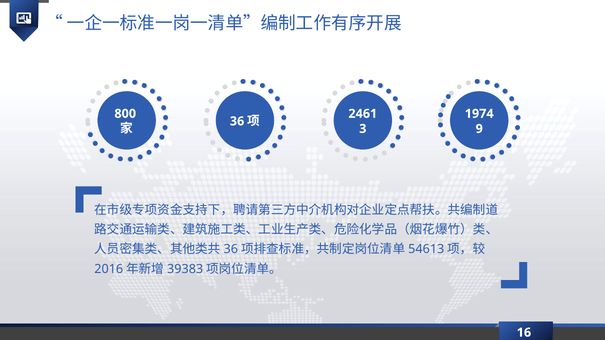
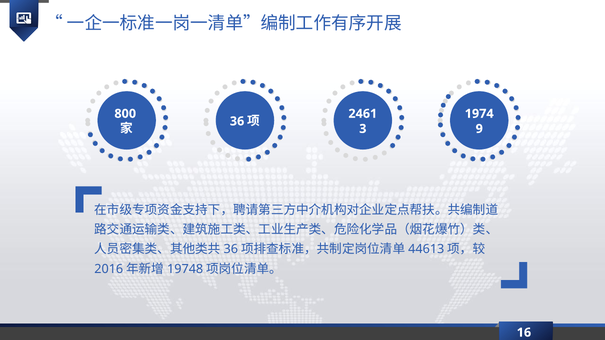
54613: 54613 -> 44613
39383: 39383 -> 19748
